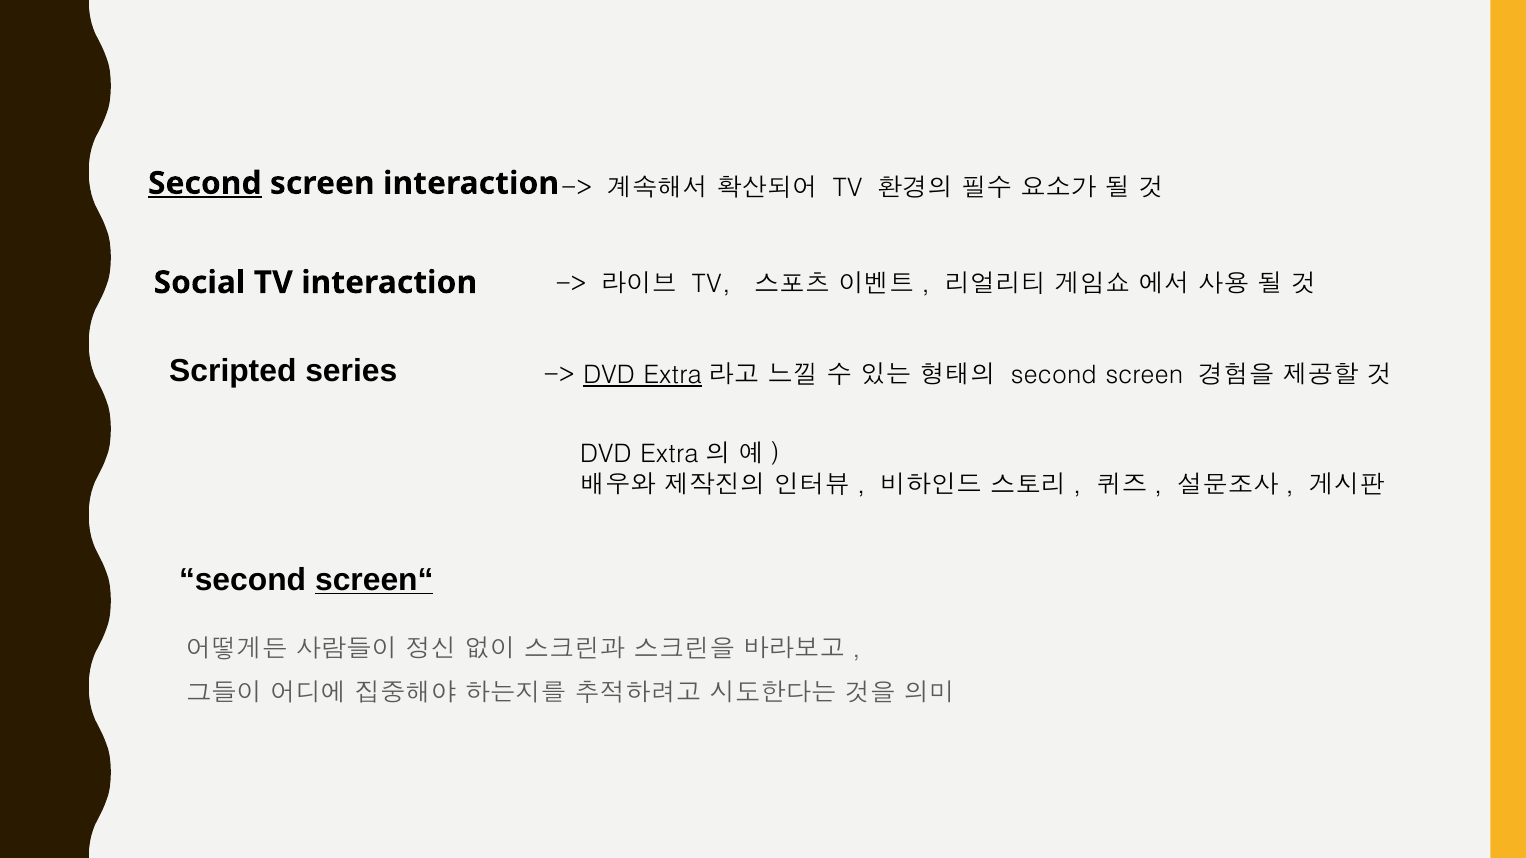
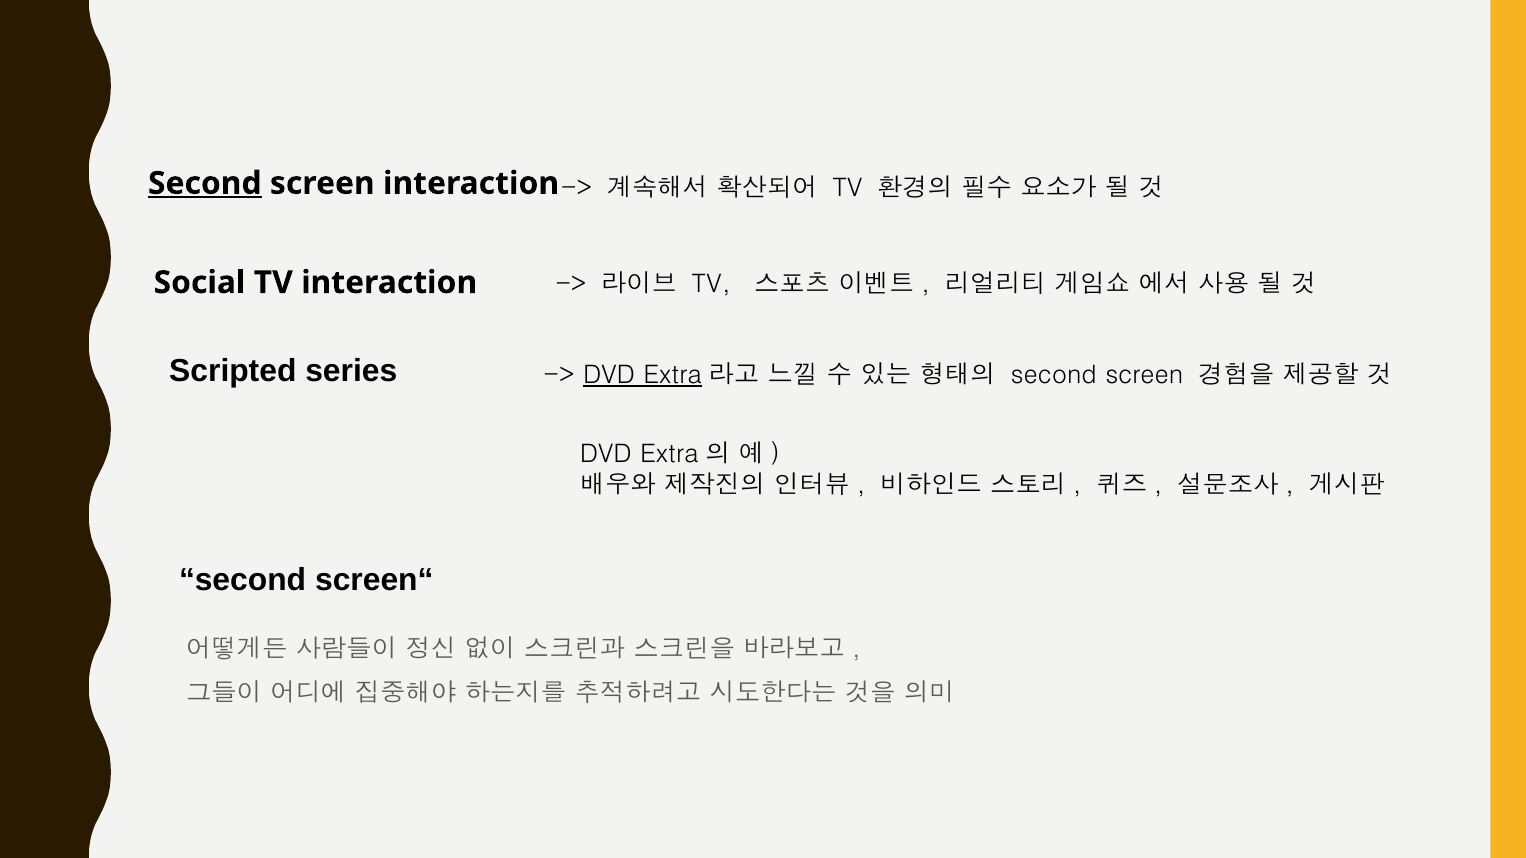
screen“ underline: present -> none
